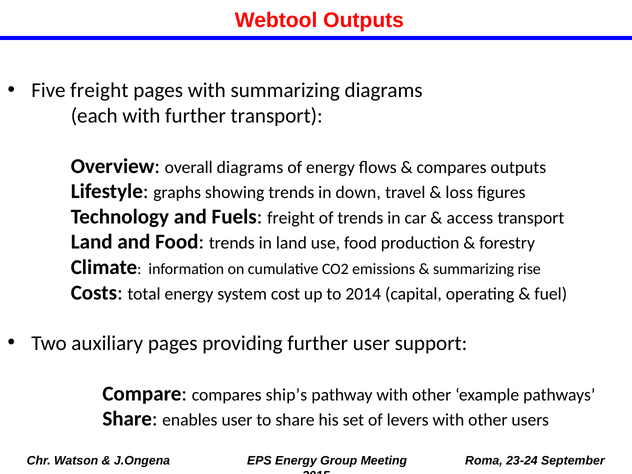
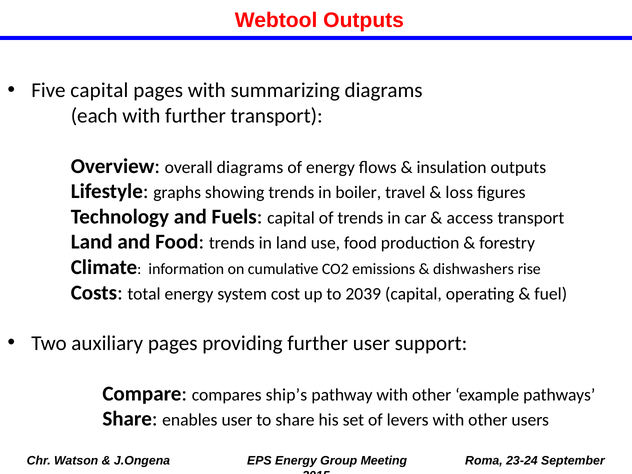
Five freight: freight -> capital
compares at (452, 167): compares -> insulation
down: down -> boiler
Fuels freight: freight -> capital
summarizing at (474, 269): summarizing -> dishwashers
2014: 2014 -> 2039
